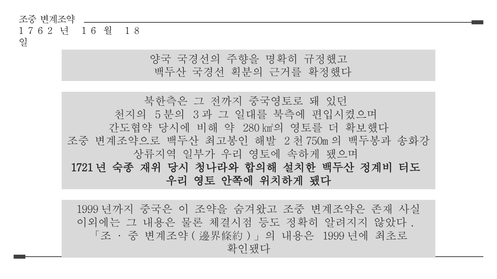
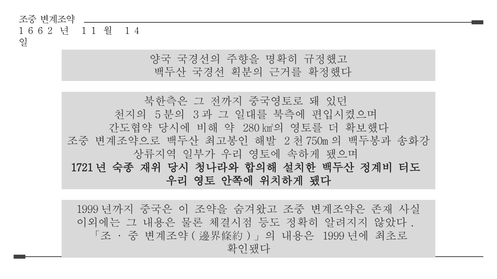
1 7: 7 -> 6
1 6: 6 -> 1
8: 8 -> 4
